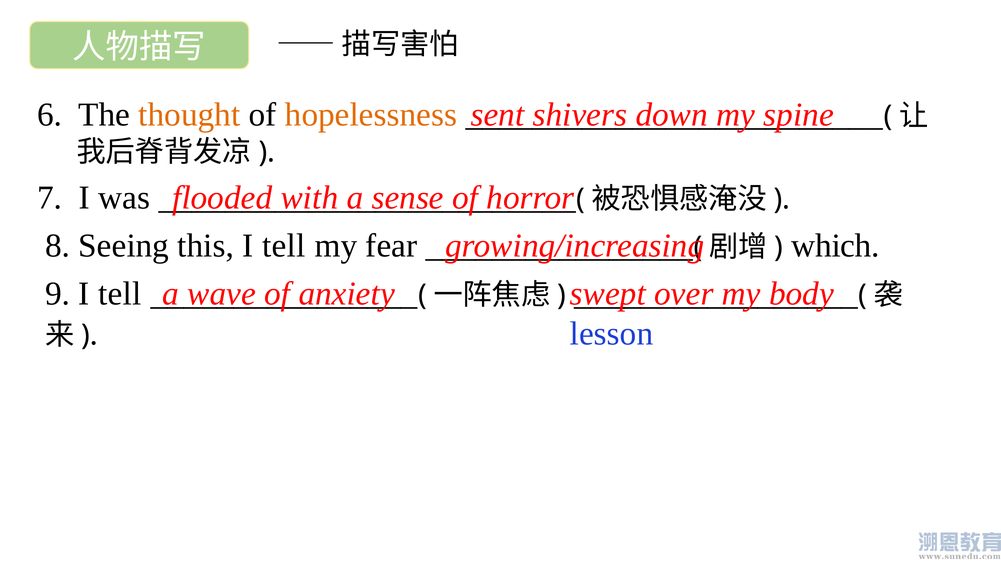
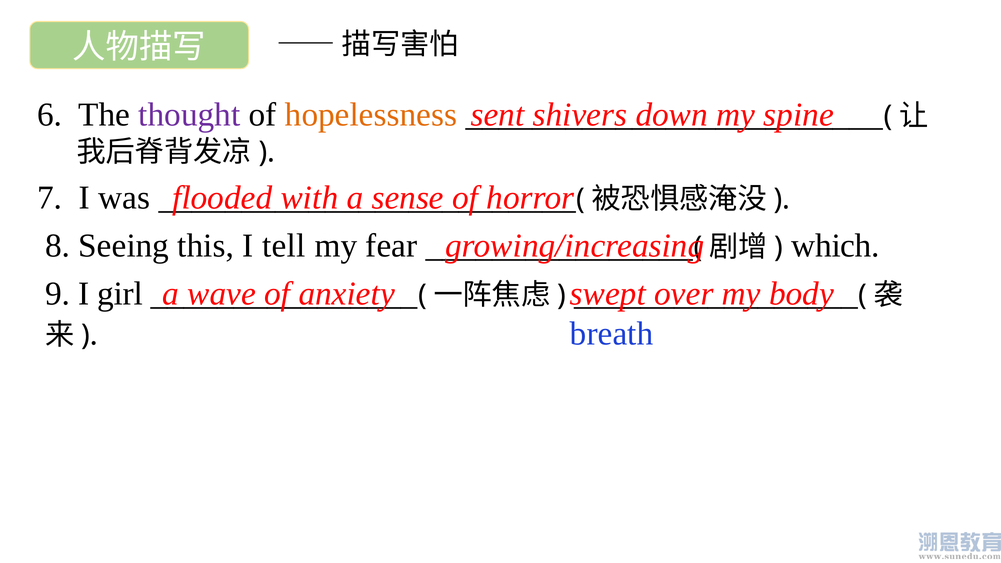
thought colour: orange -> purple
9 I tell: tell -> girl
lesson: lesson -> breath
